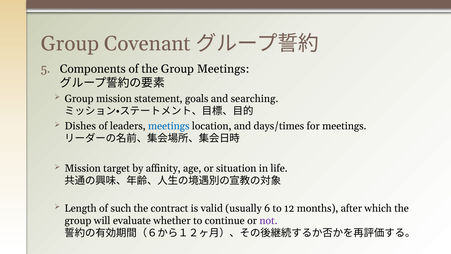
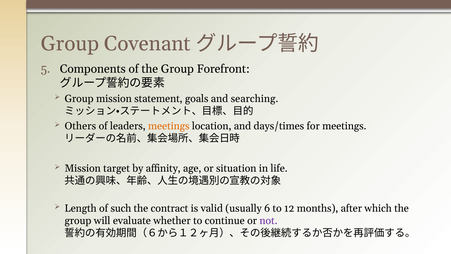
Group Meetings: Meetings -> Forefront
Dishes: Dishes -> Others
meetings at (169, 126) colour: blue -> orange
